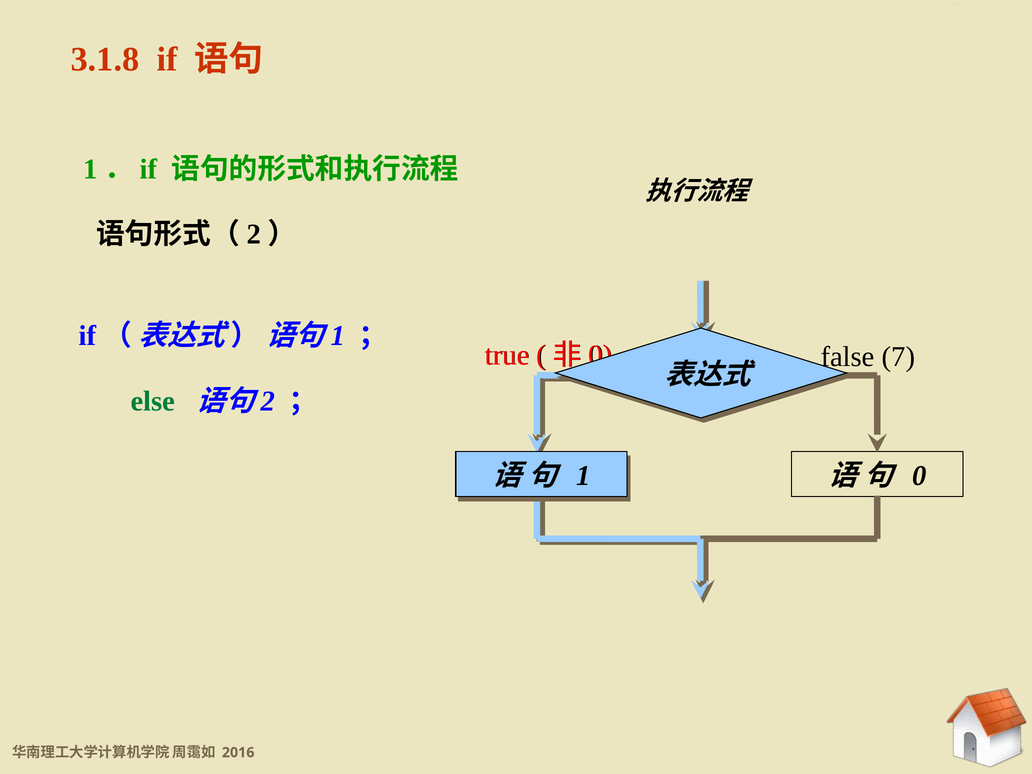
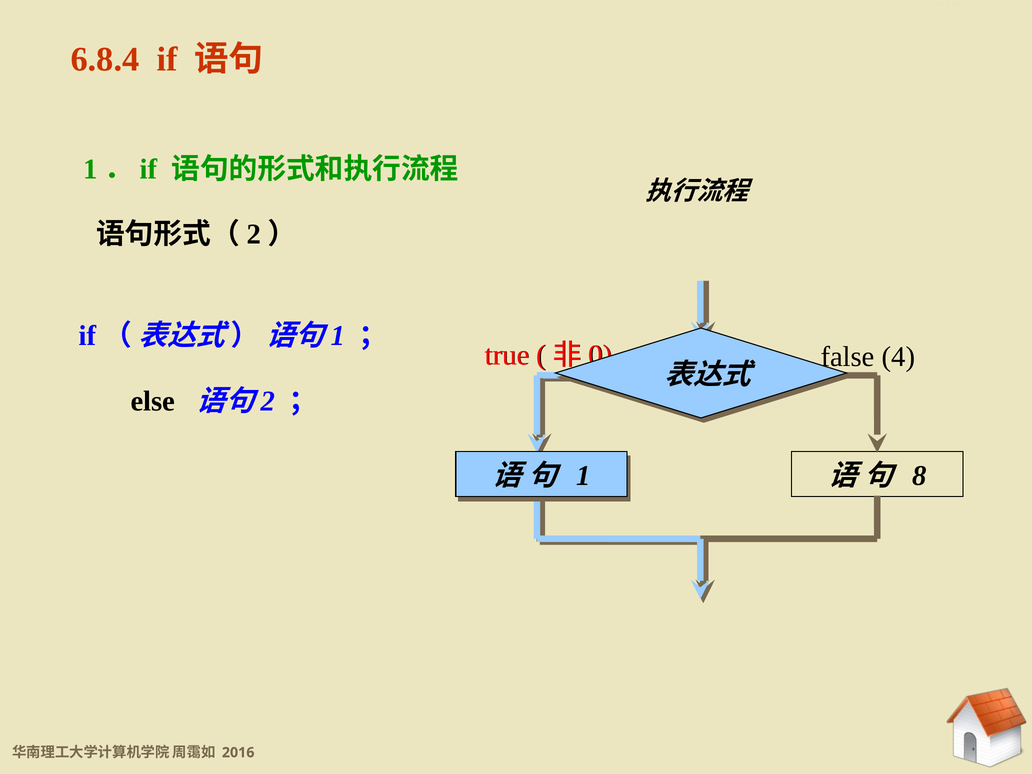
3.1.8: 3.1.8 -> 6.8.4
7: 7 -> 4
else colour: green -> black
0: 0 -> 8
